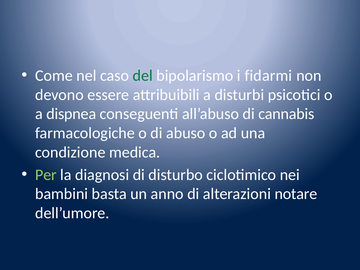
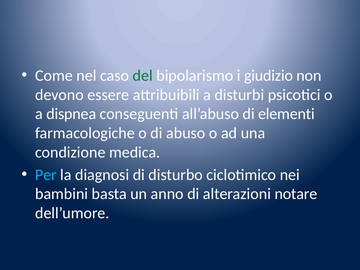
fidarmi: fidarmi -> giudizio
cannabis: cannabis -> elementi
Per colour: light green -> light blue
